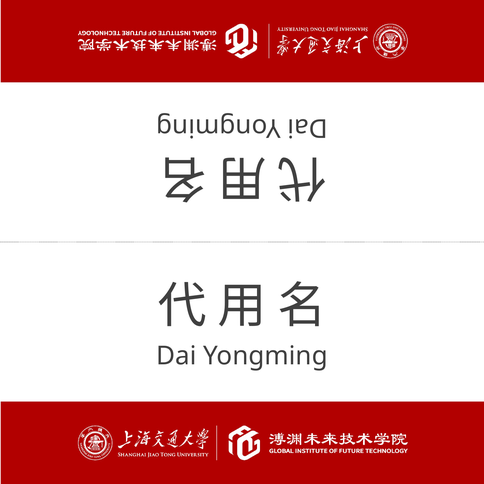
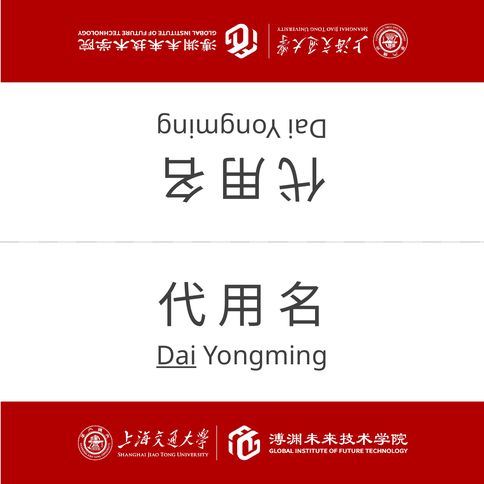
Dai underline: none -> present
